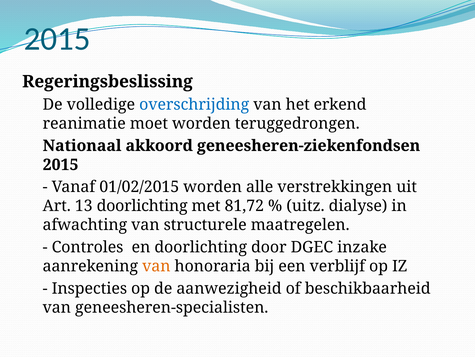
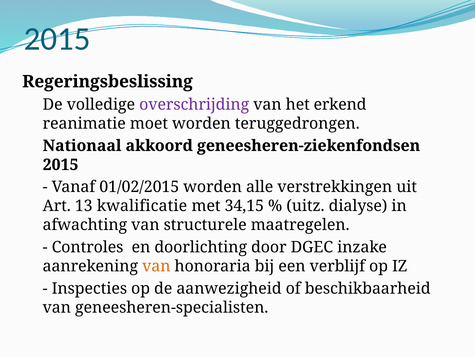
overschrijding colour: blue -> purple
13 doorlichting: doorlichting -> kwalificatie
81,72: 81,72 -> 34,15
